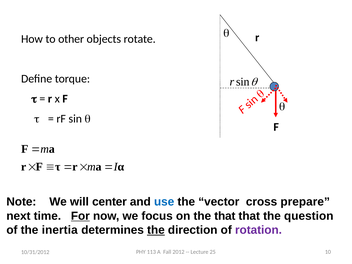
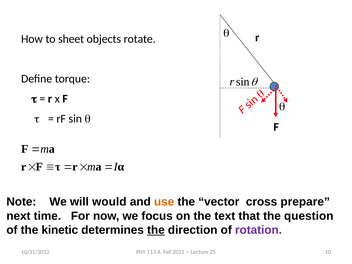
other: other -> sheet
center: center -> would
use colour: blue -> orange
For underline: present -> none
the that: that -> text
inertia: inertia -> kinetic
